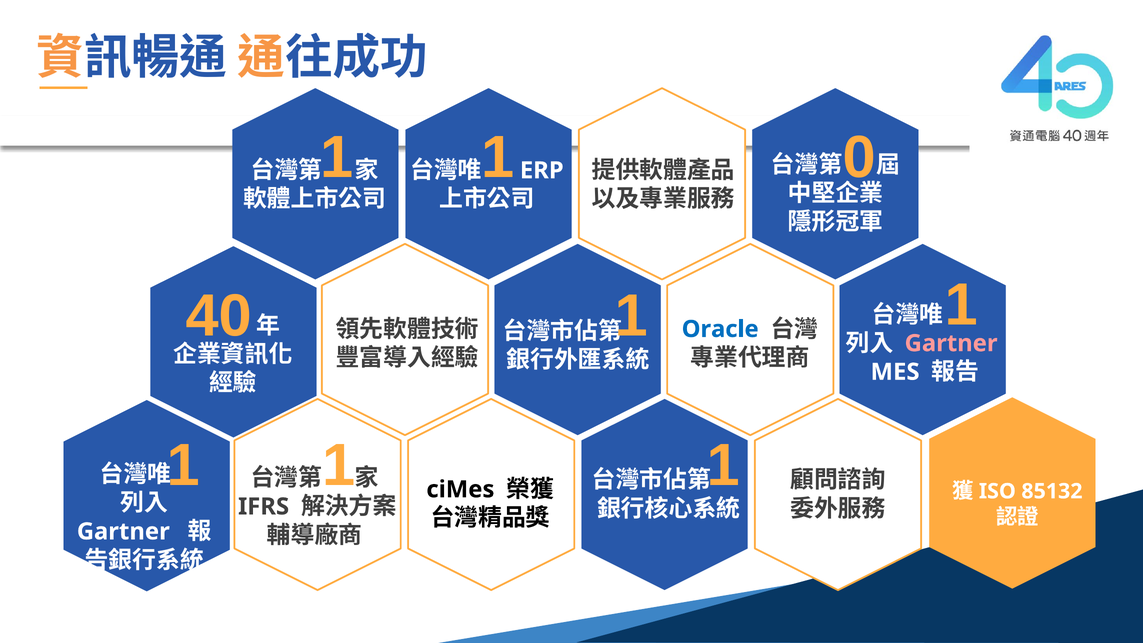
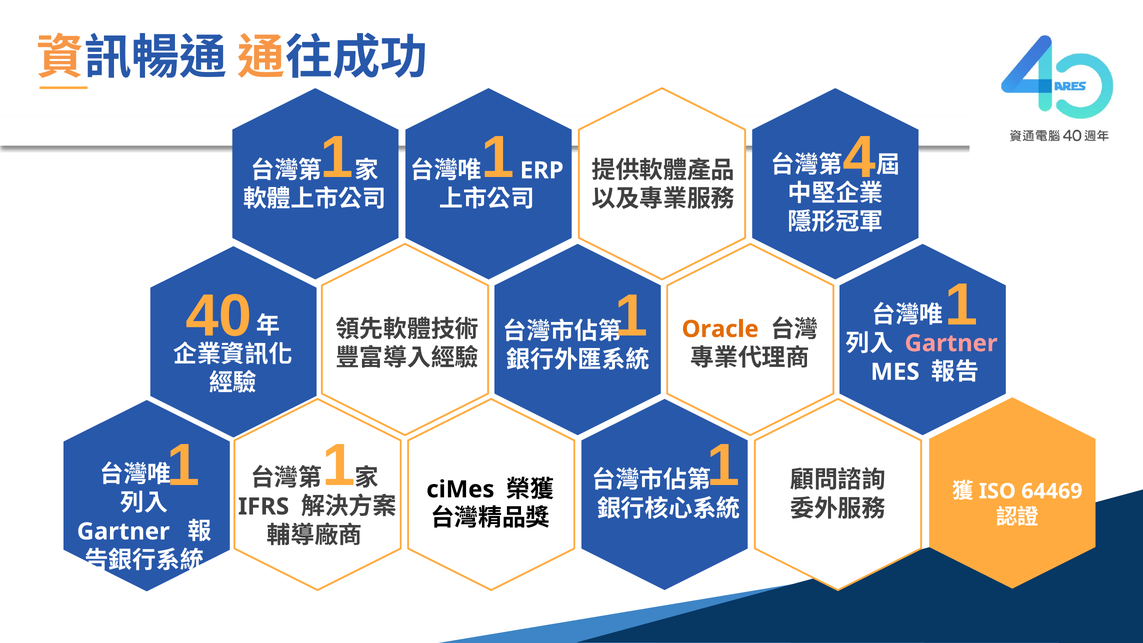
0: 0 -> 4
Oracle colour: blue -> orange
85132: 85132 -> 64469
